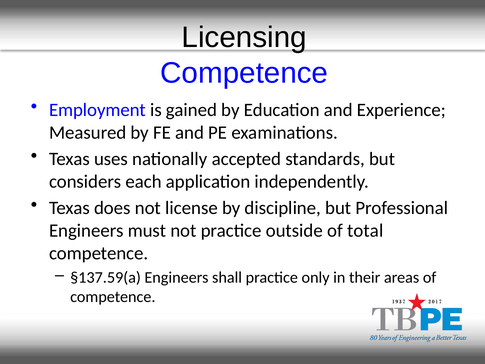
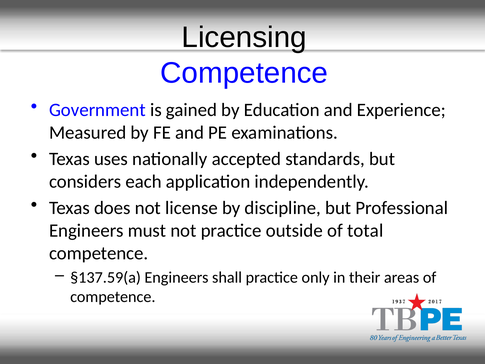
Employment: Employment -> Government
